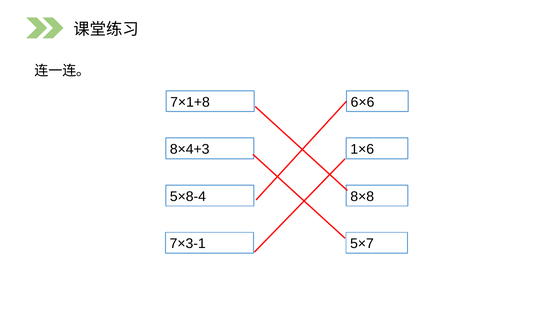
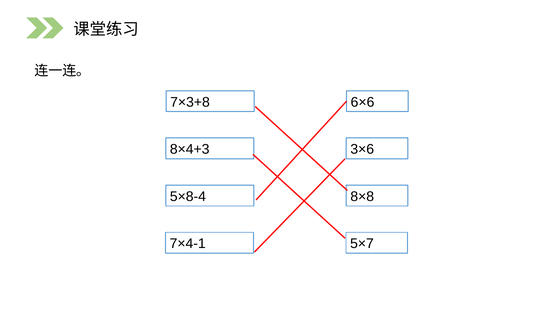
7×1+8: 7×1+8 -> 7×3+8
1×6: 1×6 -> 3×6
7×3-1: 7×3-1 -> 7×4-1
